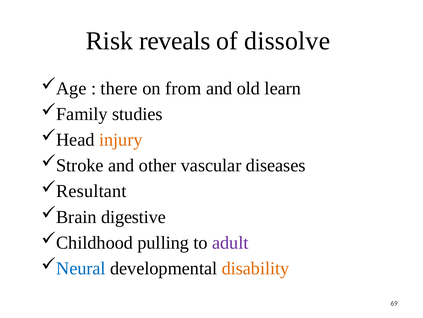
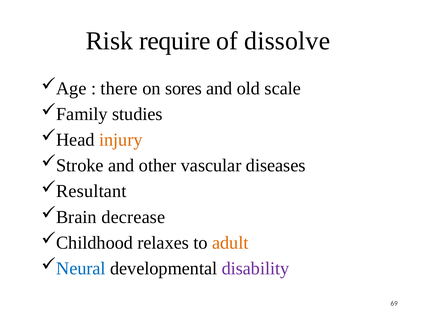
reveals: reveals -> require
from: from -> sores
learn: learn -> scale
digestive: digestive -> decrease
pulling: pulling -> relaxes
adult colour: purple -> orange
disability colour: orange -> purple
